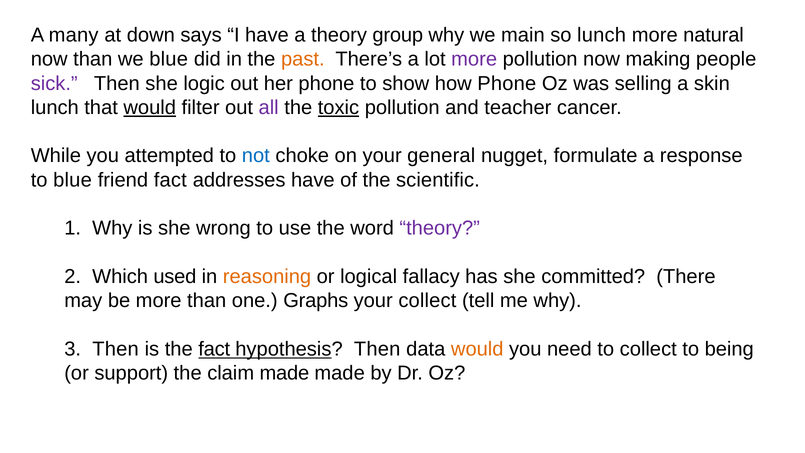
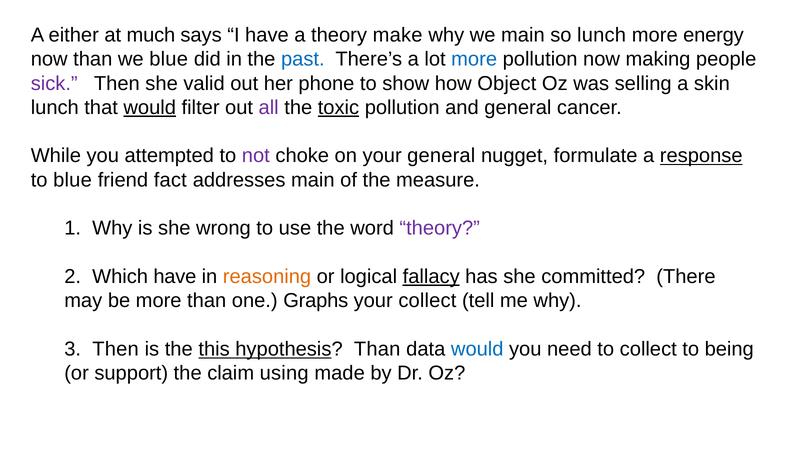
many: many -> either
down: down -> much
group: group -> make
natural: natural -> energy
past colour: orange -> blue
more at (474, 59) colour: purple -> blue
logic: logic -> valid
how Phone: Phone -> Object
and teacher: teacher -> general
not colour: blue -> purple
response underline: none -> present
addresses have: have -> main
scientific: scientific -> measure
Which used: used -> have
fallacy underline: none -> present
the fact: fact -> this
hypothesis Then: Then -> Than
would at (477, 349) colour: orange -> blue
claim made: made -> using
